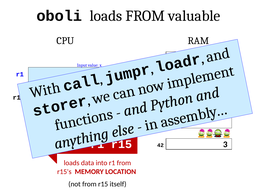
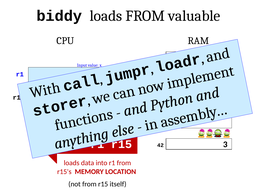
oboli: oboli -> biddy
